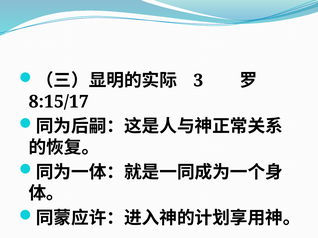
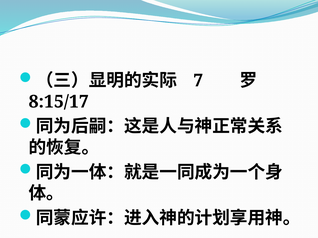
3: 3 -> 7
